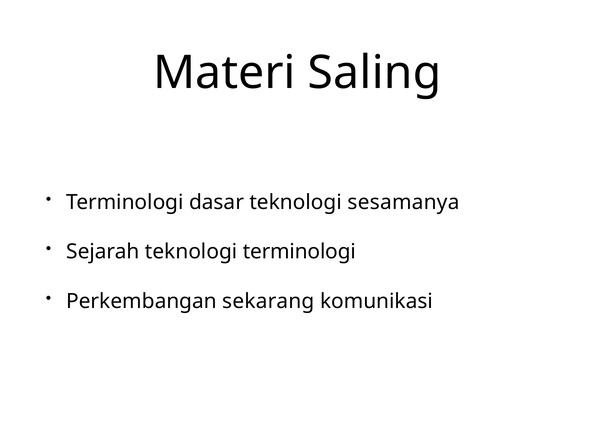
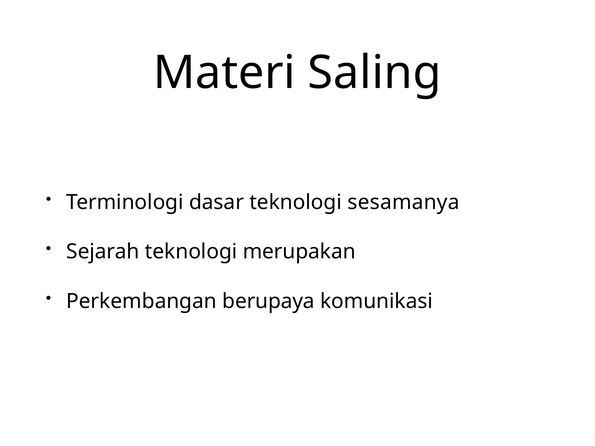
teknologi terminologi: terminologi -> merupakan
sekarang: sekarang -> berupaya
